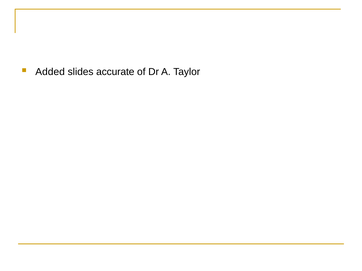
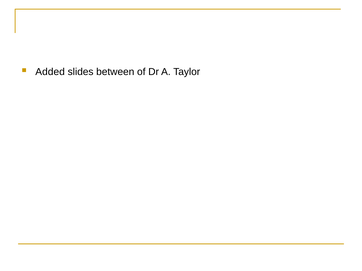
accurate: accurate -> between
